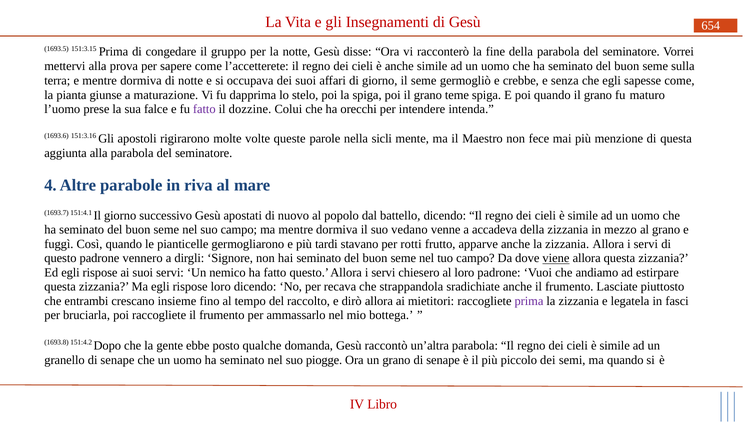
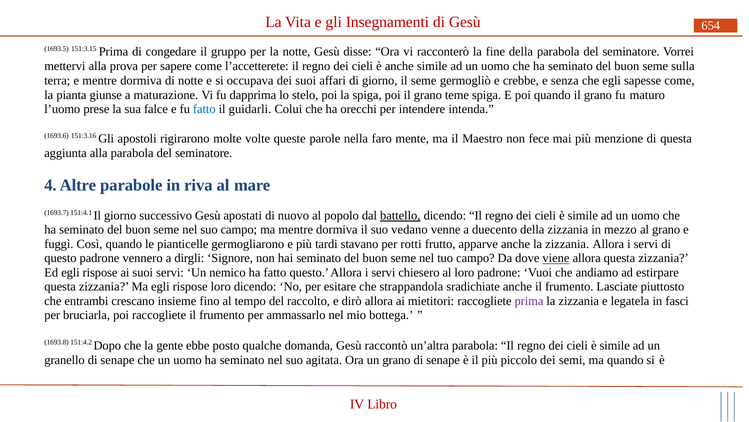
fatto at (204, 109) colour: purple -> blue
dozzine: dozzine -> guidarli
sicli: sicli -> faro
battello underline: none -> present
accadeva: accadeva -> duecento
recava: recava -> esitare
piogge: piogge -> agitata
